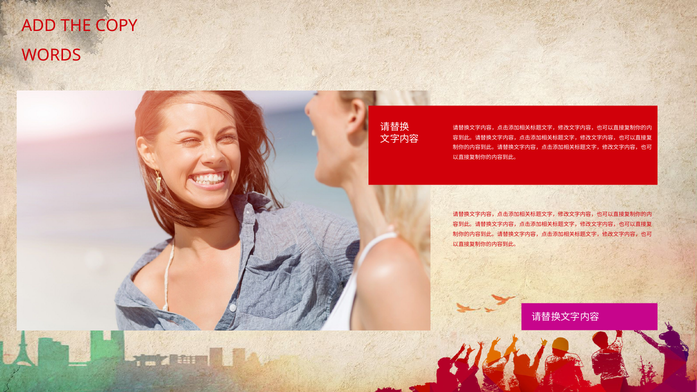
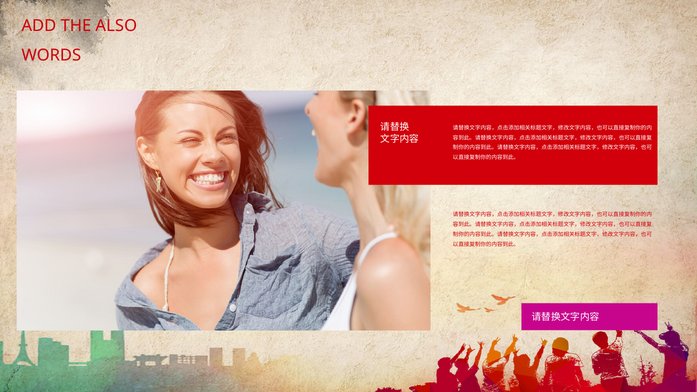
COPY: COPY -> ALSO
